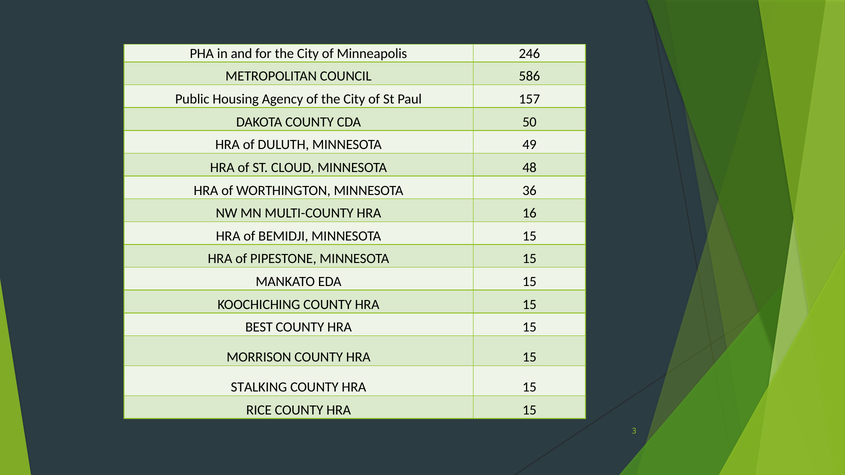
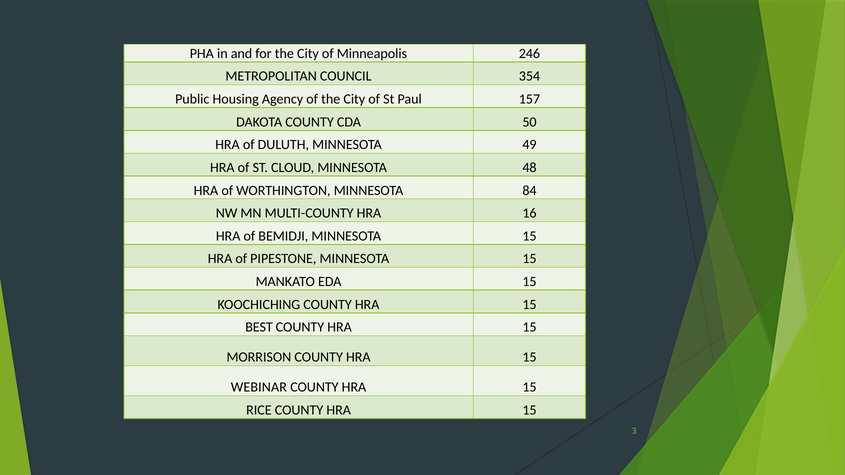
586: 586 -> 354
36: 36 -> 84
STALKING: STALKING -> WEBINAR
